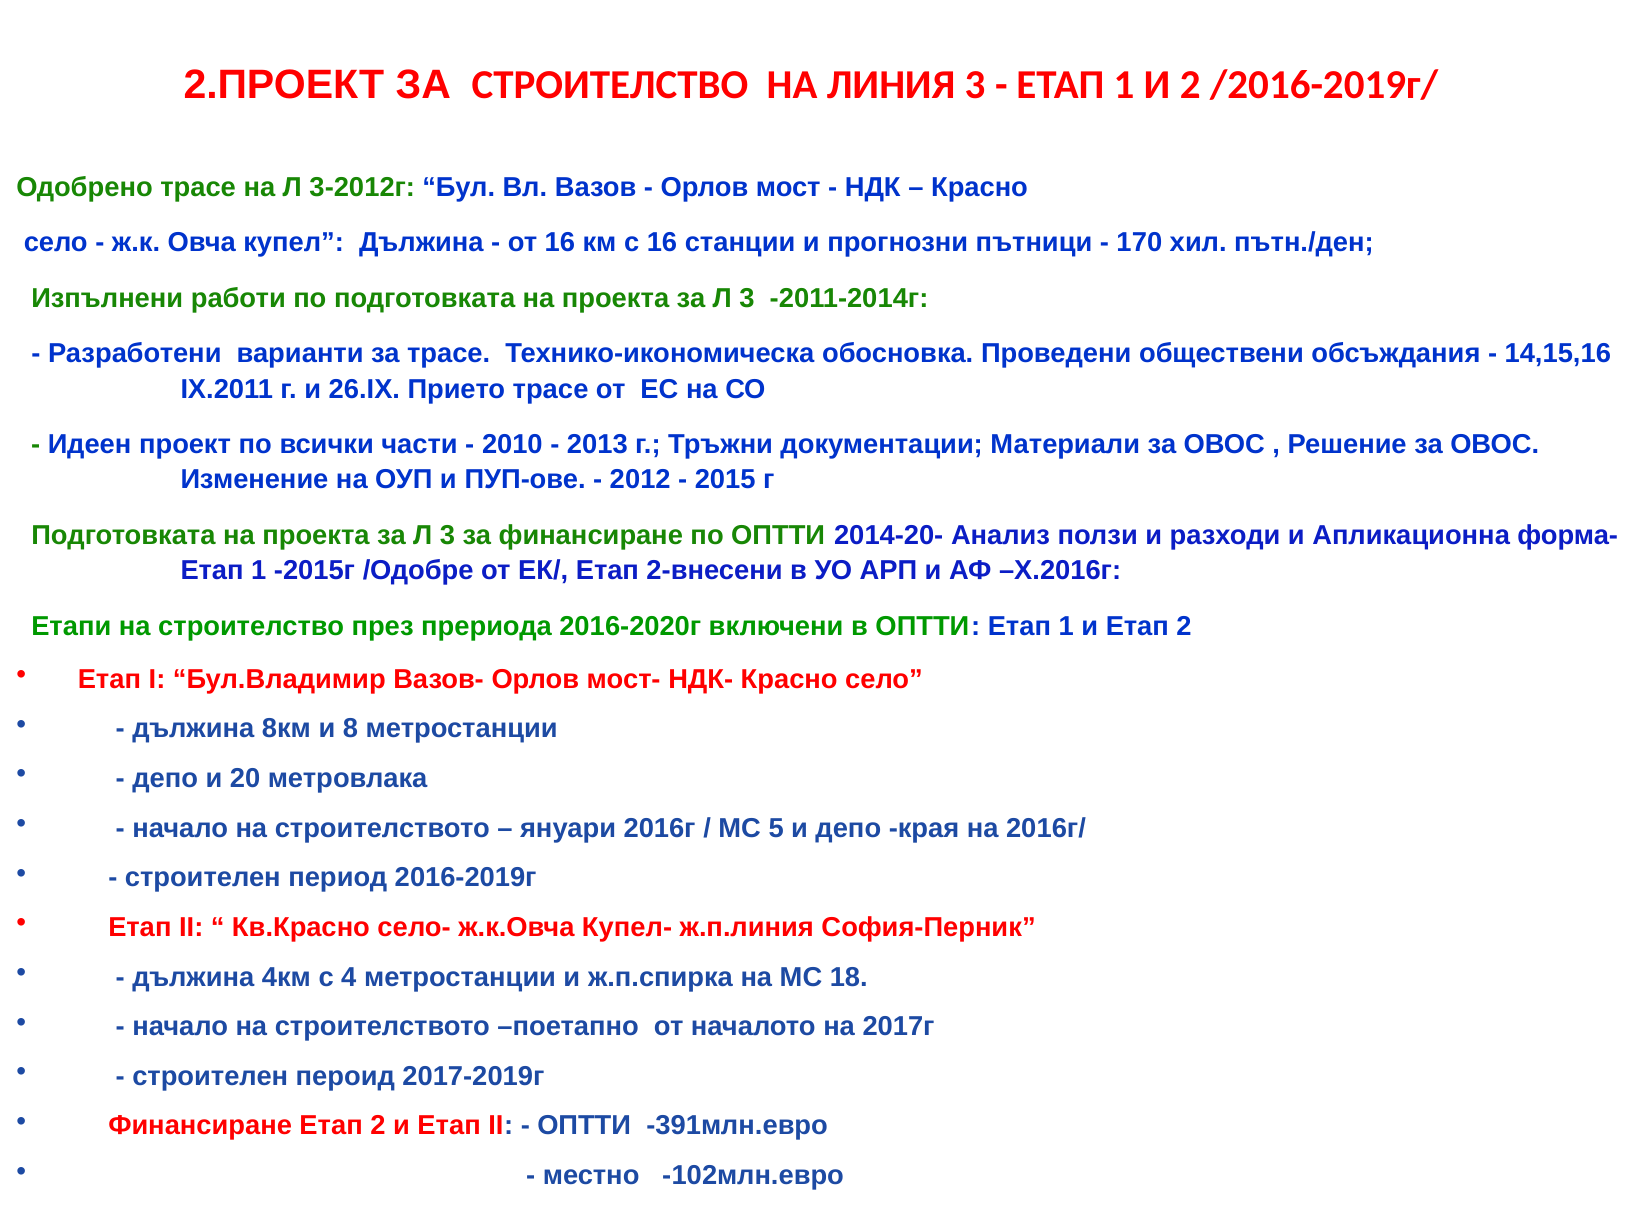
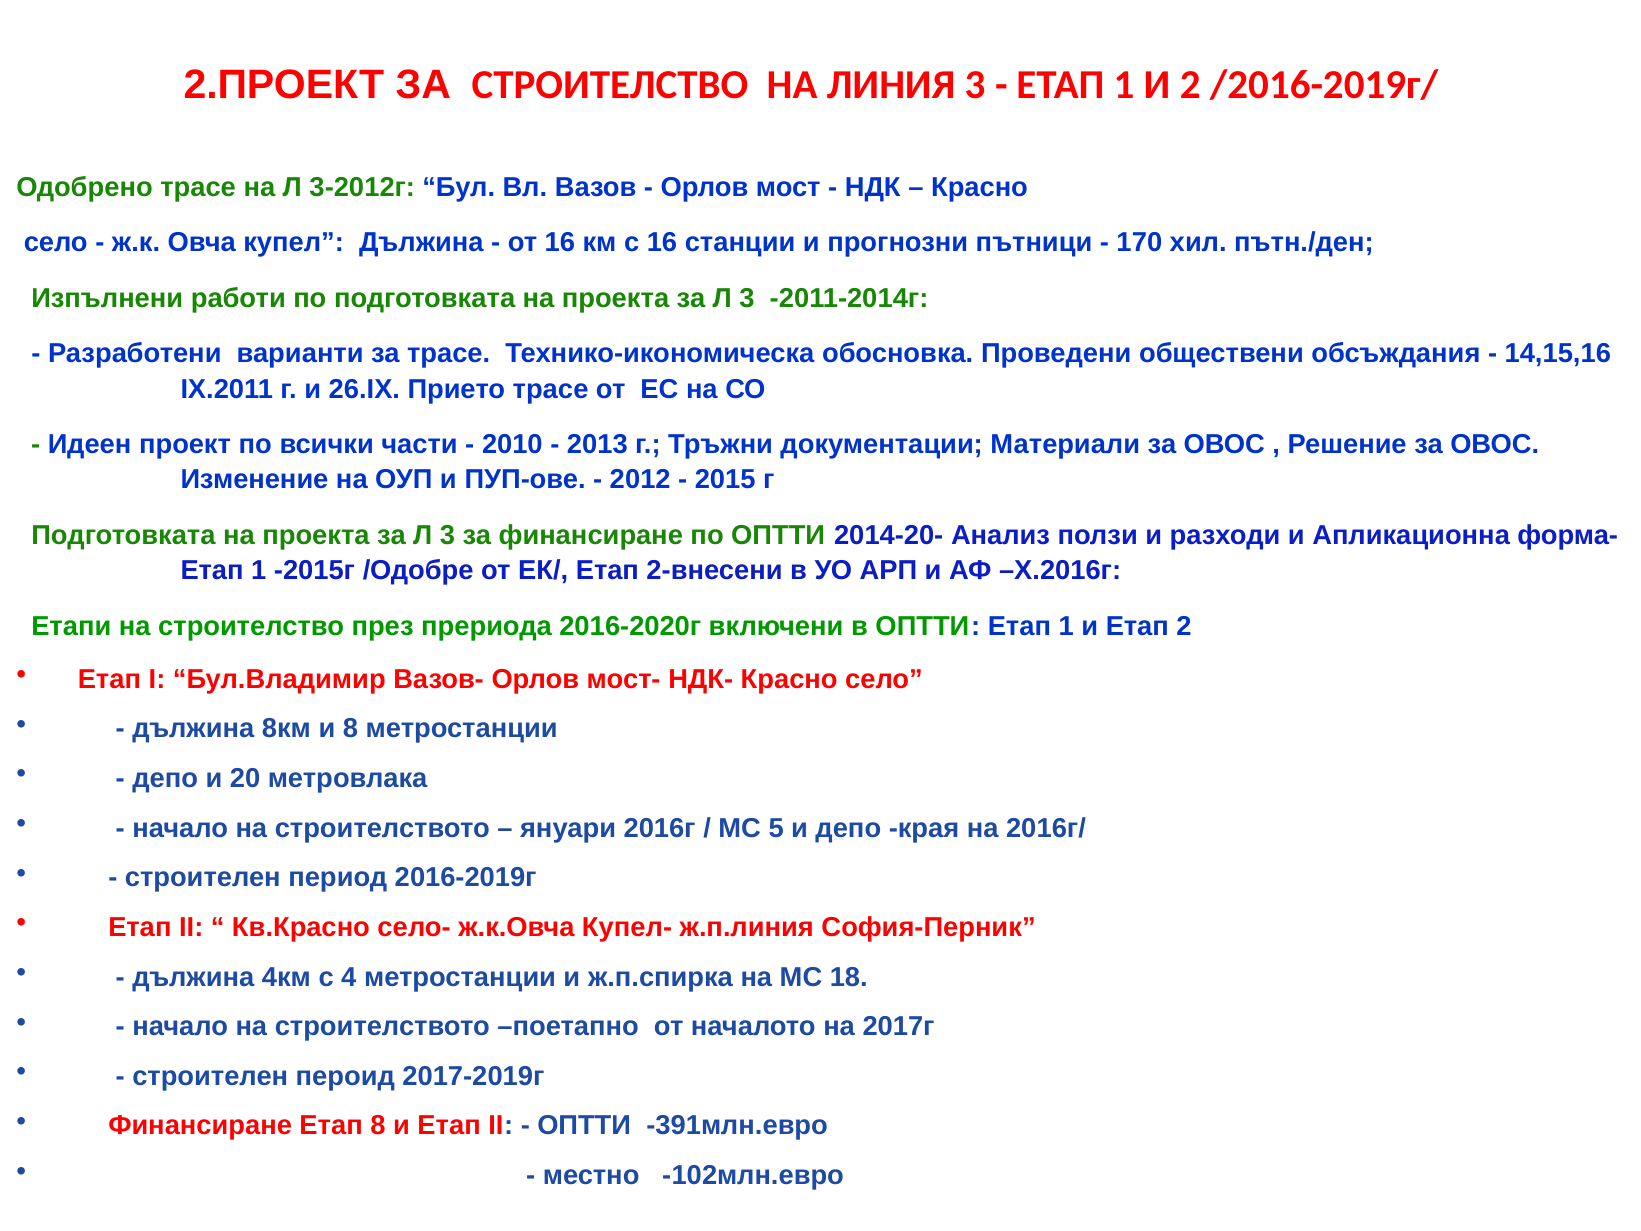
Финансиране Етап 2: 2 -> 8
